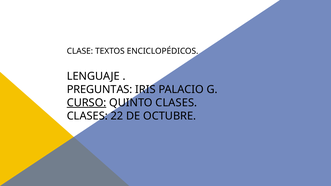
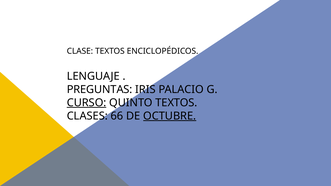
QUINTO CLASES: CLASES -> TEXTOS
22: 22 -> 66
OCTUBRE underline: none -> present
